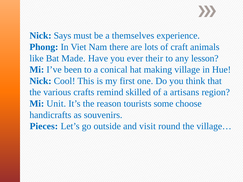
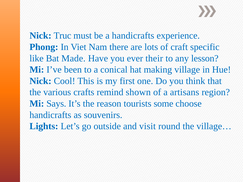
Says: Says -> Truc
a themselves: themselves -> handicrafts
animals: animals -> specific
skilled: skilled -> shown
Unit: Unit -> Says
Pieces: Pieces -> Lights
